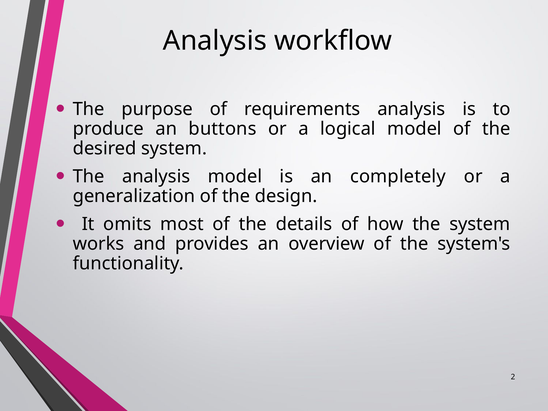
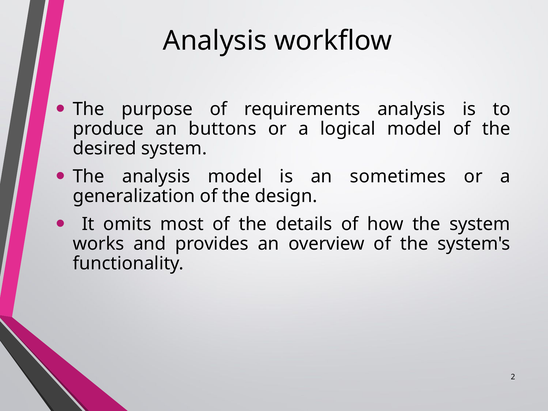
completely: completely -> sometimes
